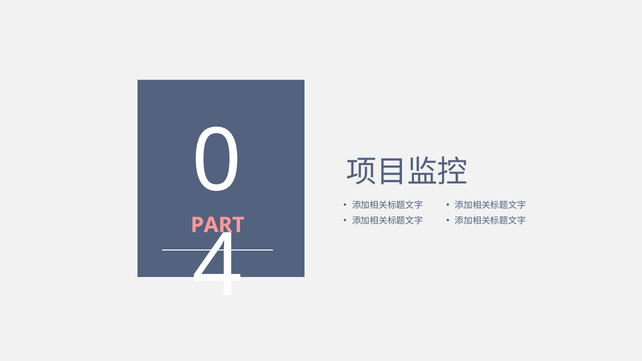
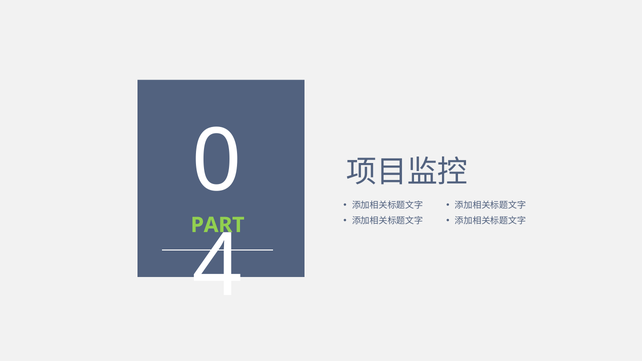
PART colour: pink -> light green
